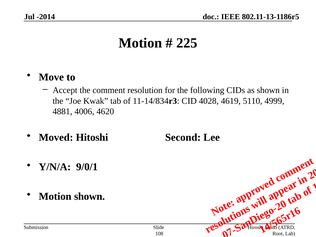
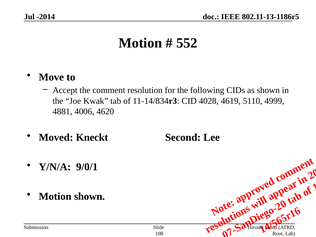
225: 225 -> 552
Hitoshi: Hitoshi -> Kneckt
